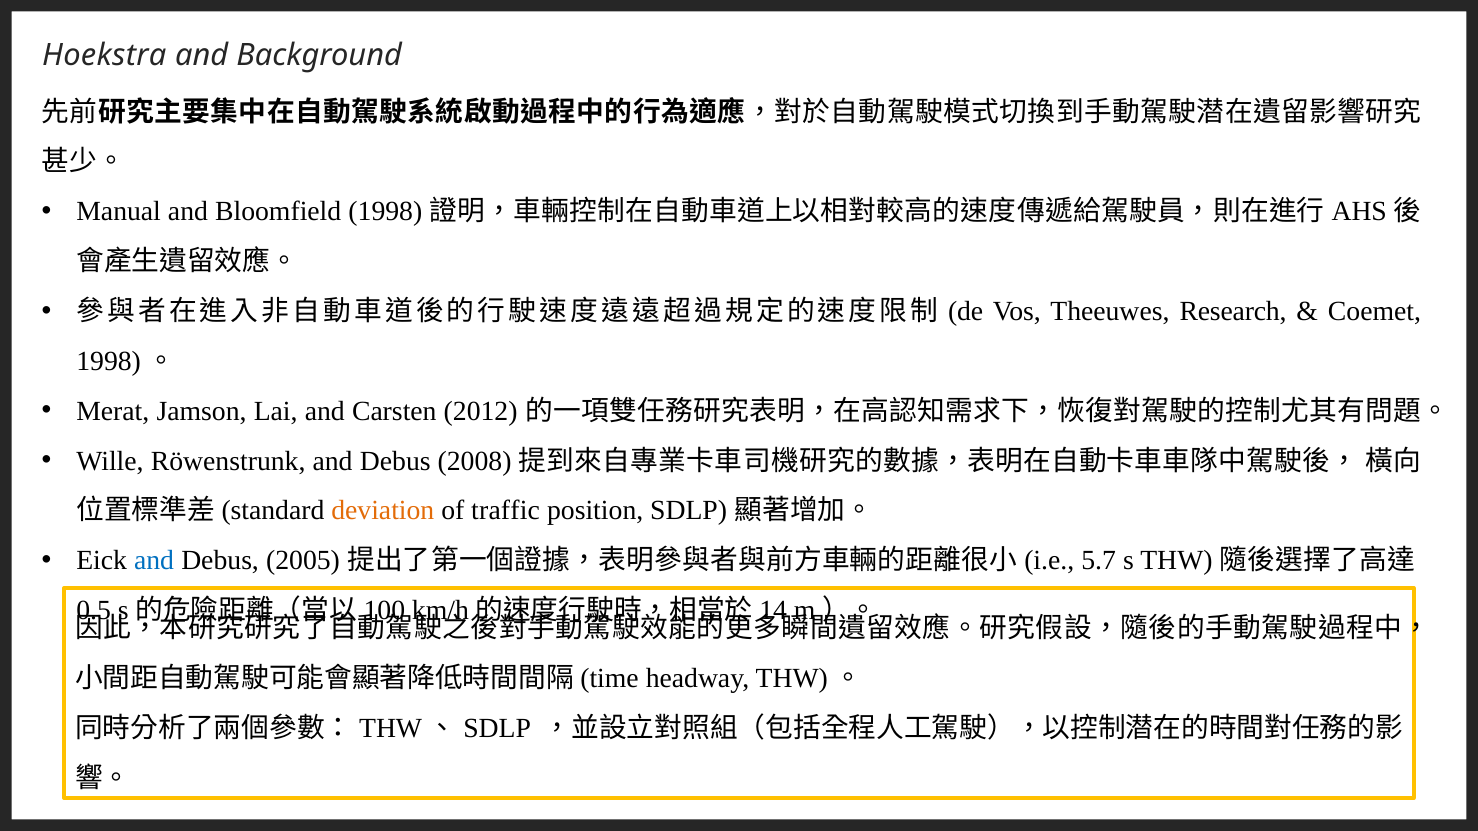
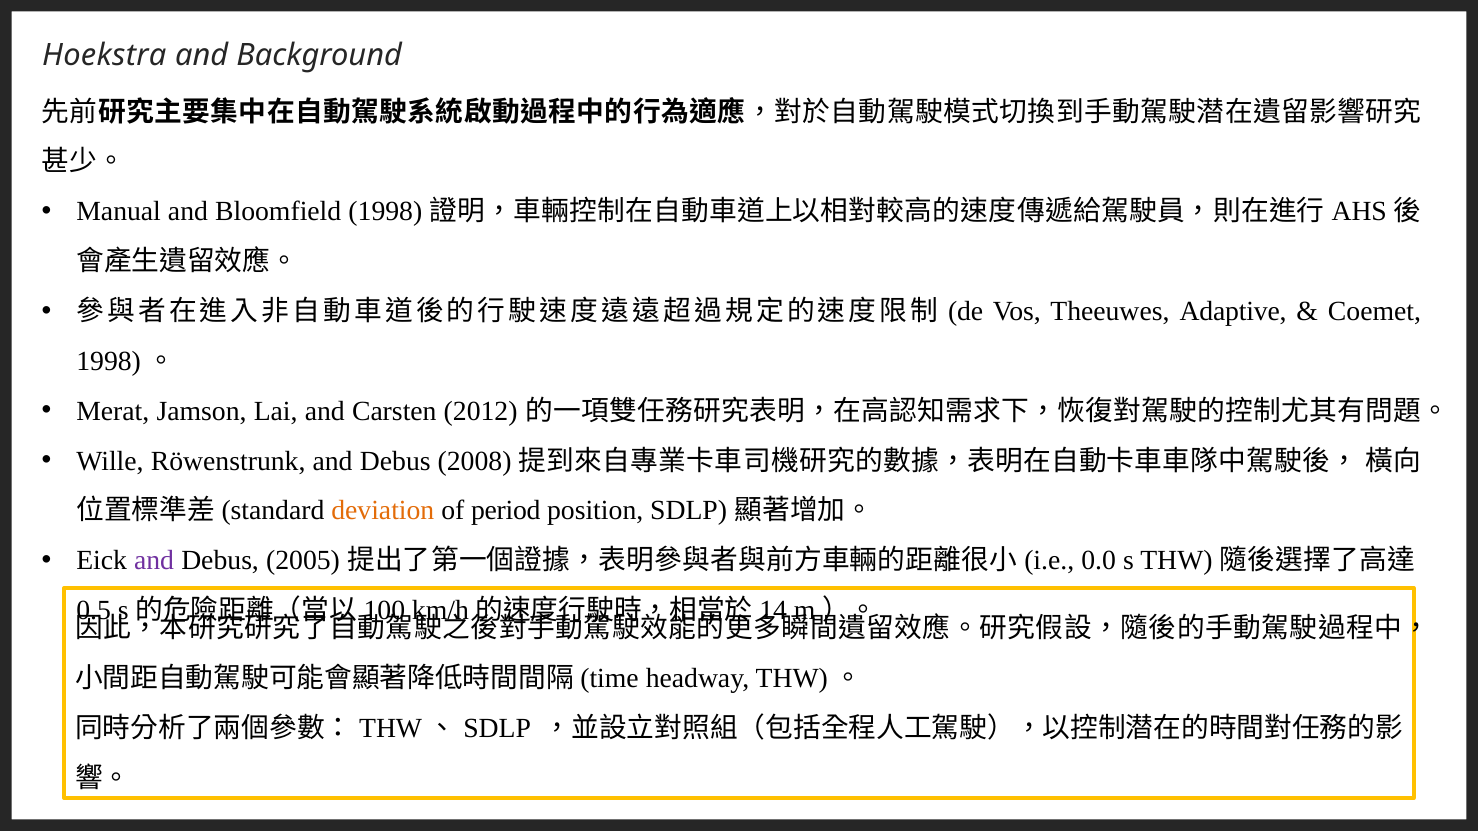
Research: Research -> Adaptive
traffic: traffic -> period
and at (154, 561) colour: blue -> purple
5.7: 5.7 -> 0.0
